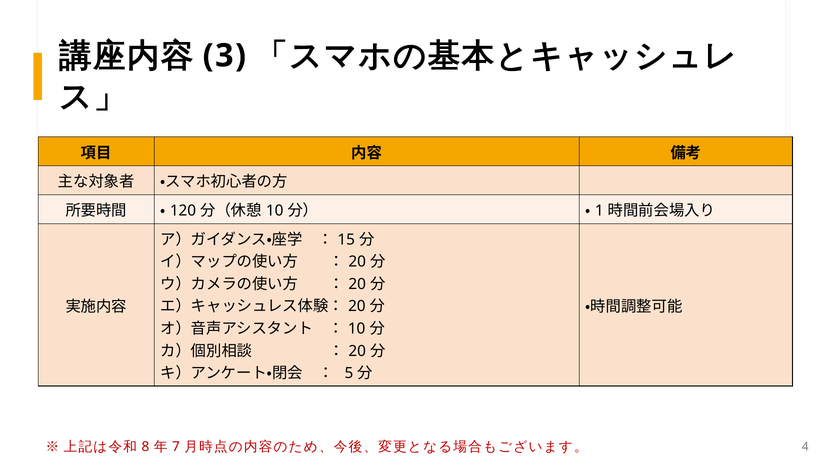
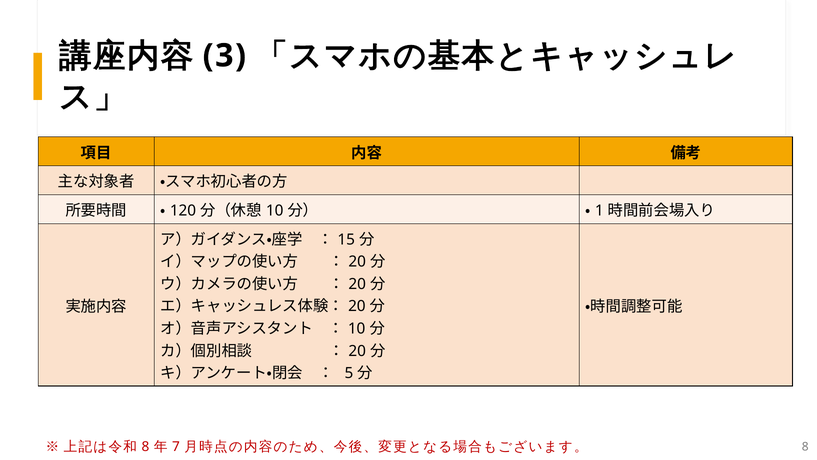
4 at (805, 446): 4 -> 8
